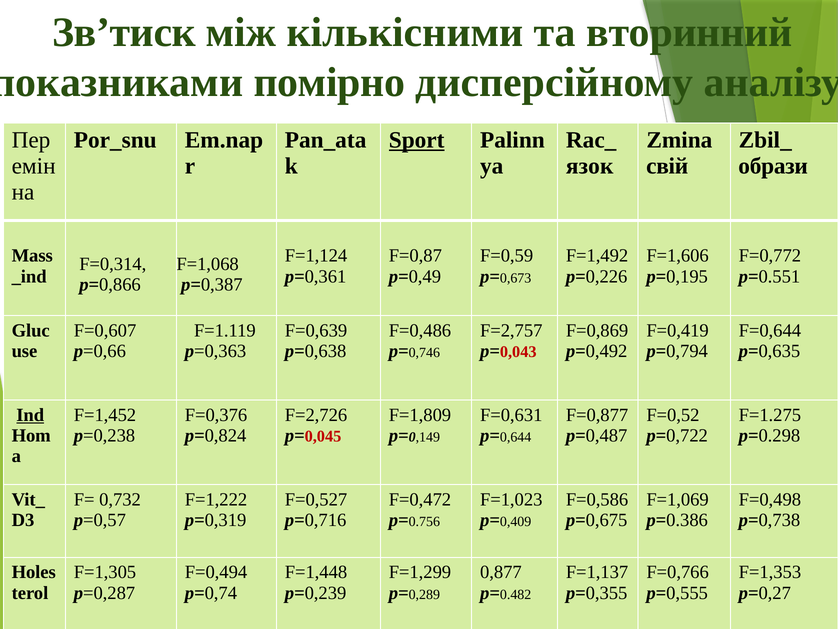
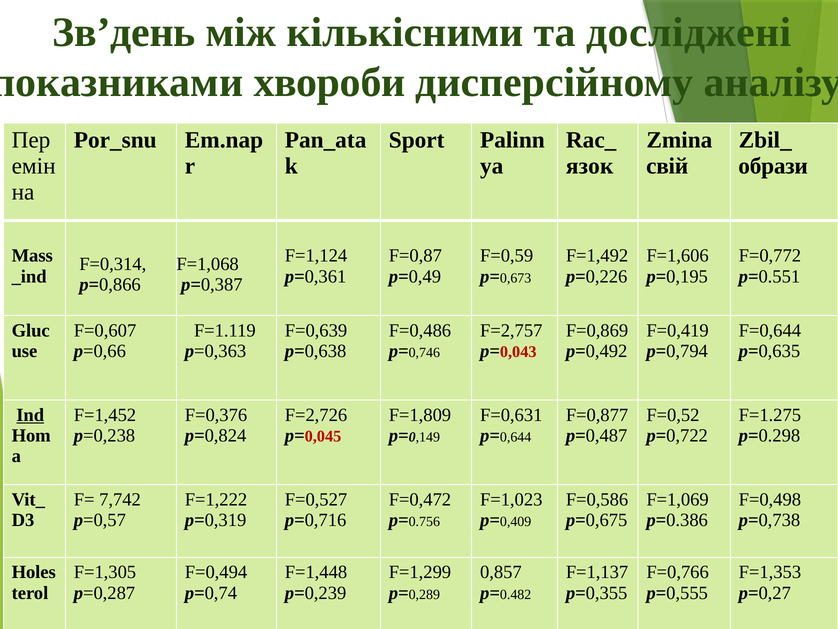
Зв’тиск: Зв’тиск -> Зв’день
вторинний: вторинний -> досліджені
помірно: помірно -> хвороби
Sport underline: present -> none
0,732: 0,732 -> 7,742
0,877: 0,877 -> 0,857
